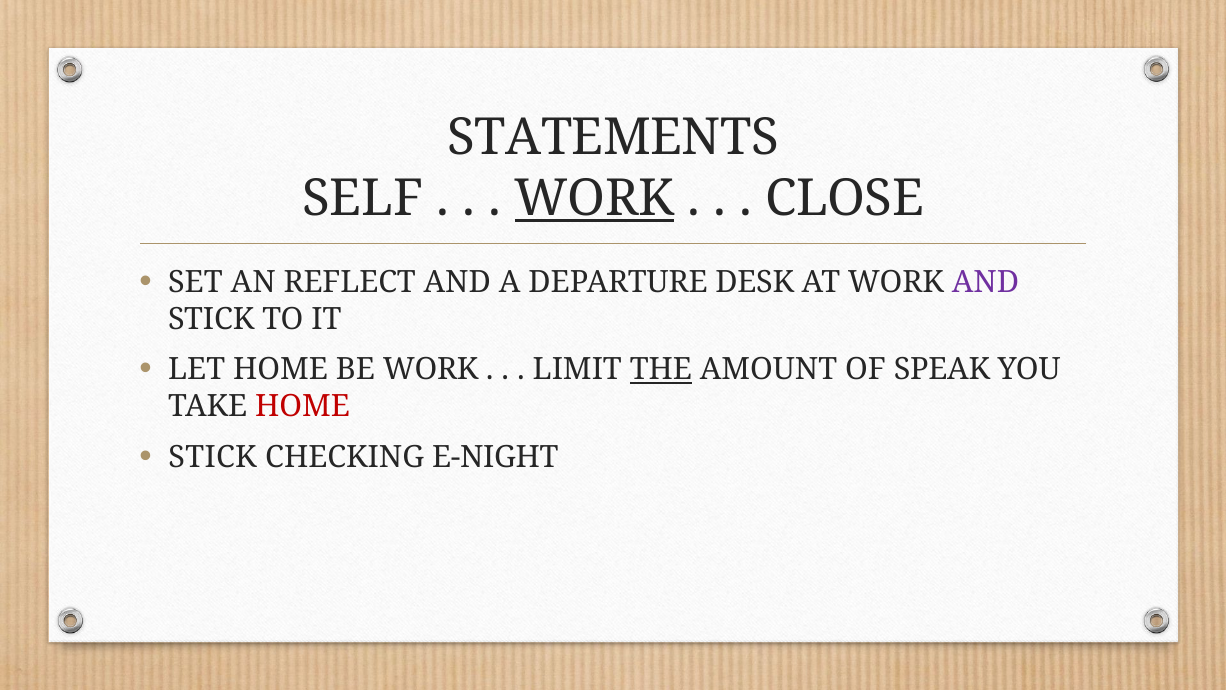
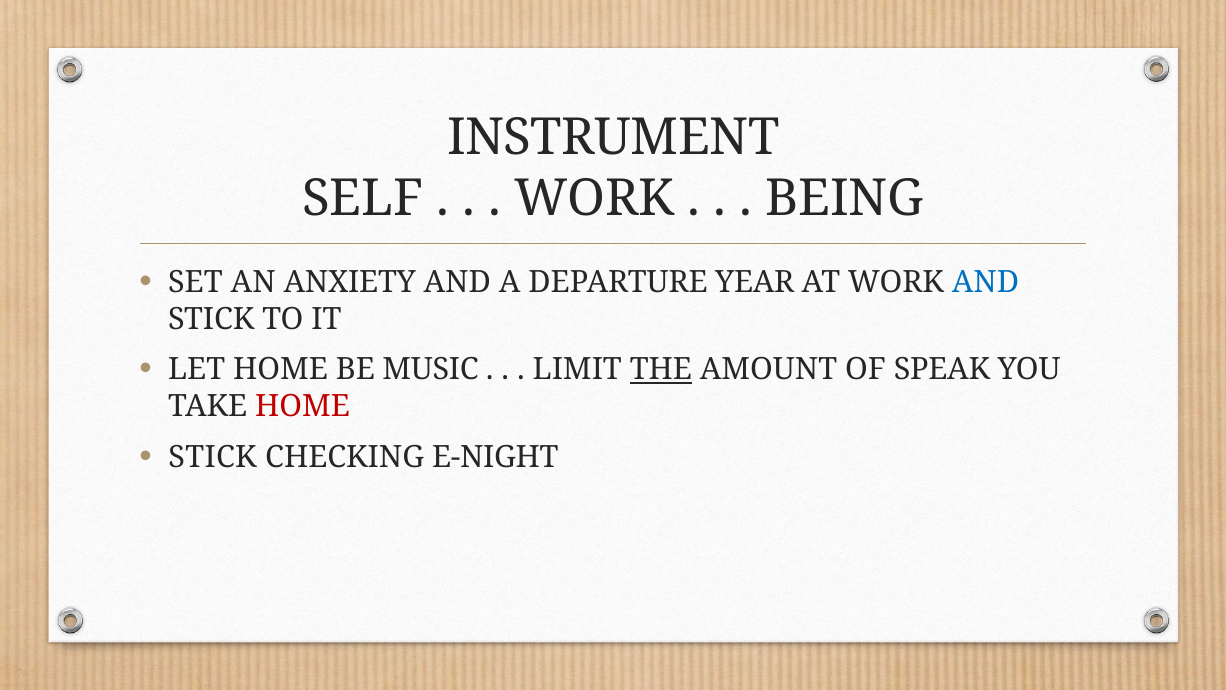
STATEMENTS: STATEMENTS -> INSTRUMENT
WORK at (595, 199) underline: present -> none
CLOSE: CLOSE -> BEING
REFLECT: REFLECT -> ANXIETY
DESK: DESK -> YEAR
AND at (985, 282) colour: purple -> blue
BE WORK: WORK -> MUSIC
